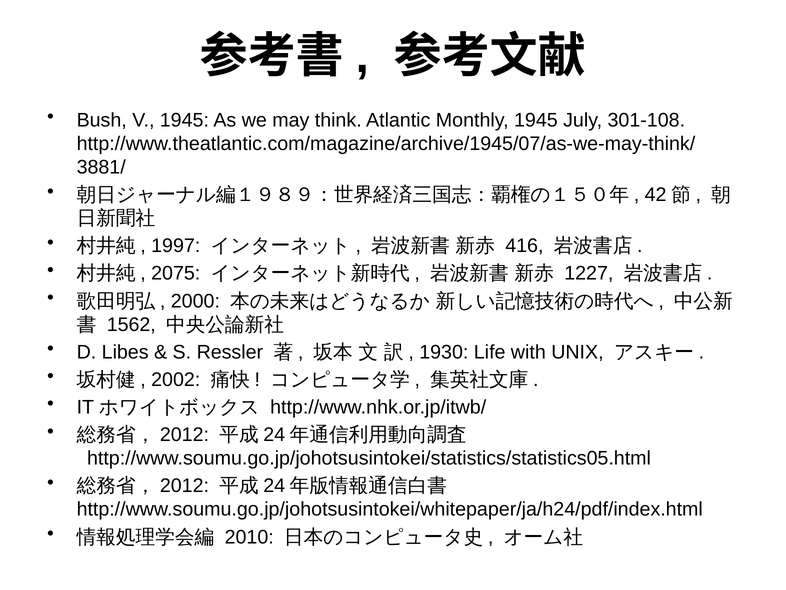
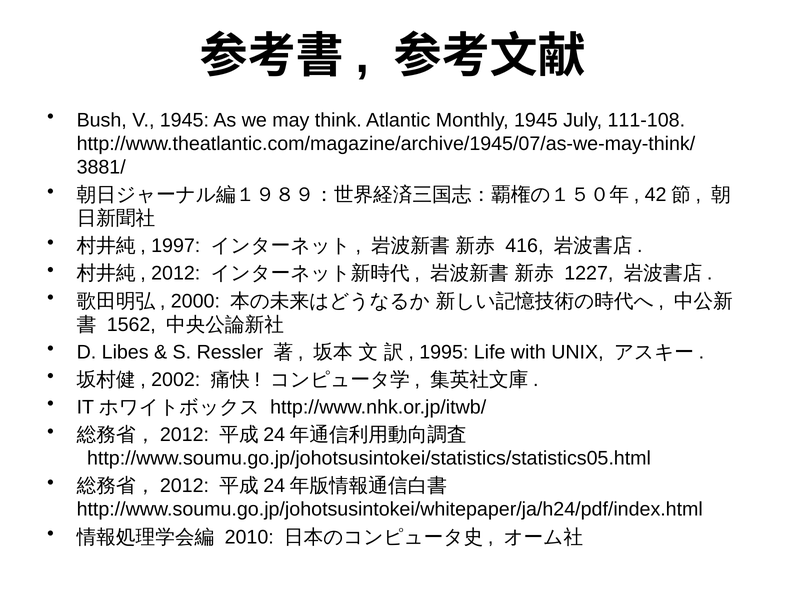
301-108: 301-108 -> 111-108
2075: 2075 -> 2012
1930: 1930 -> 1995
